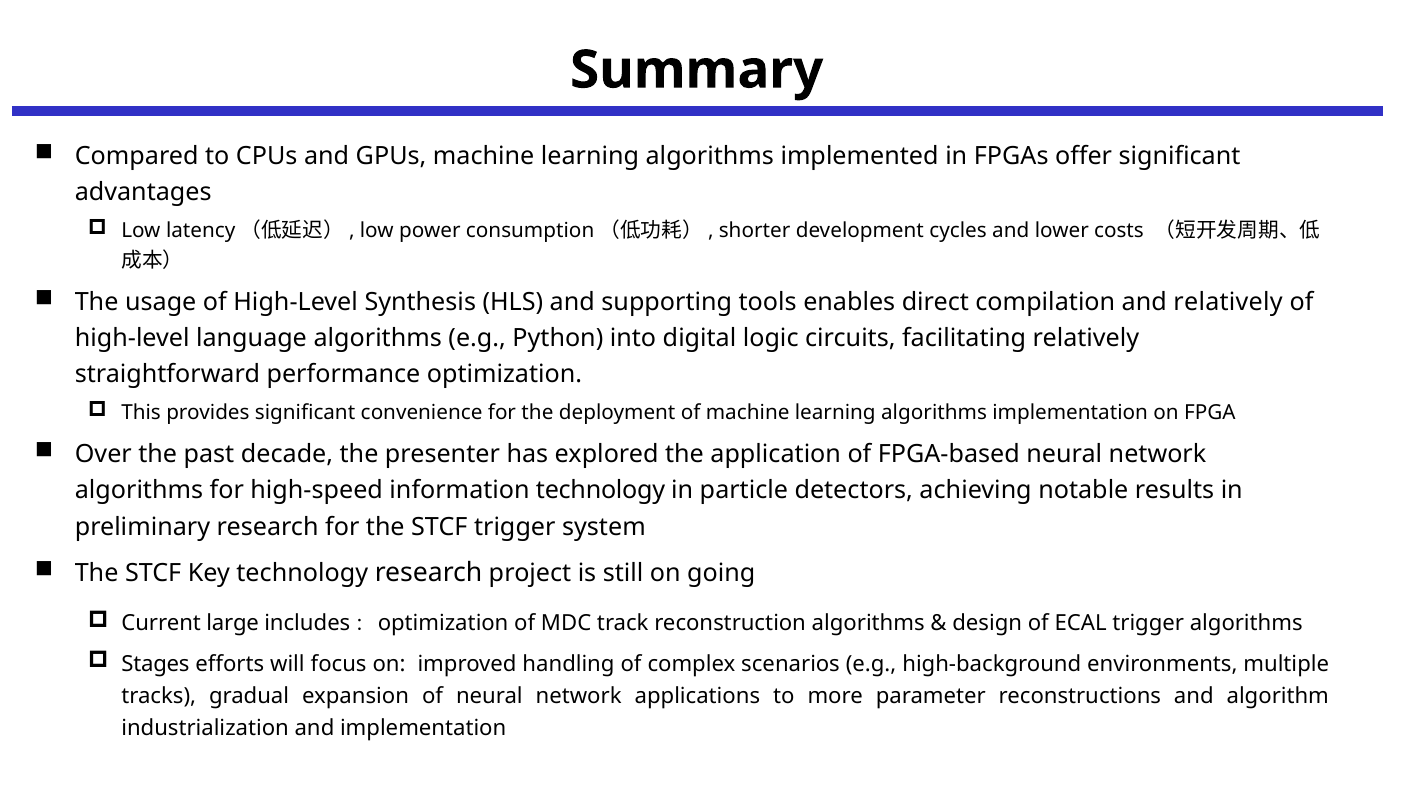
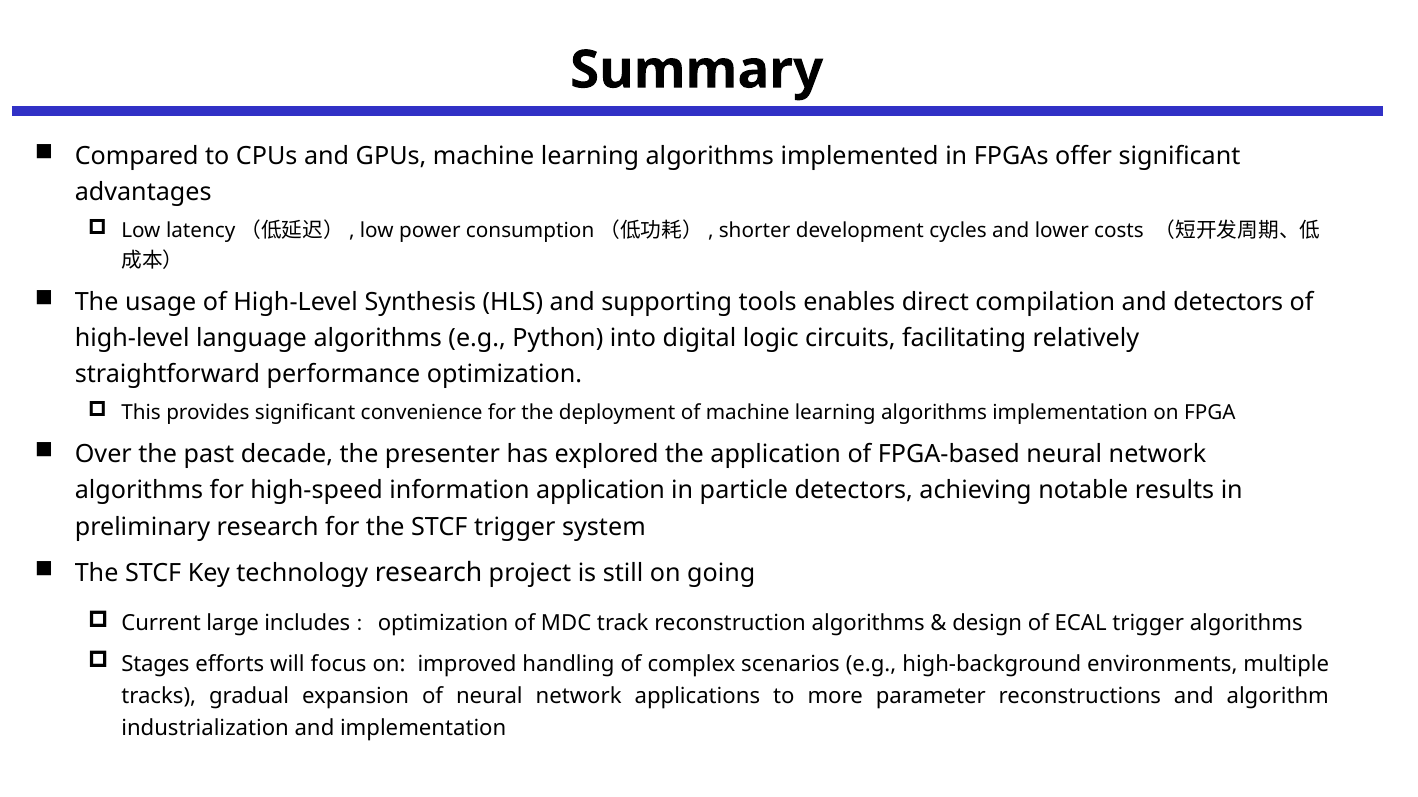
and relatively: relatively -> detectors
information technology: technology -> application
